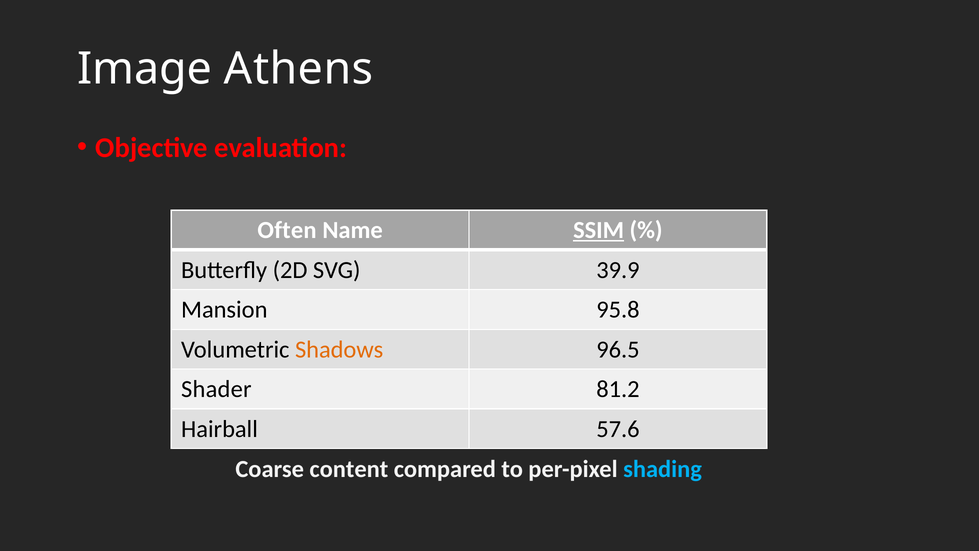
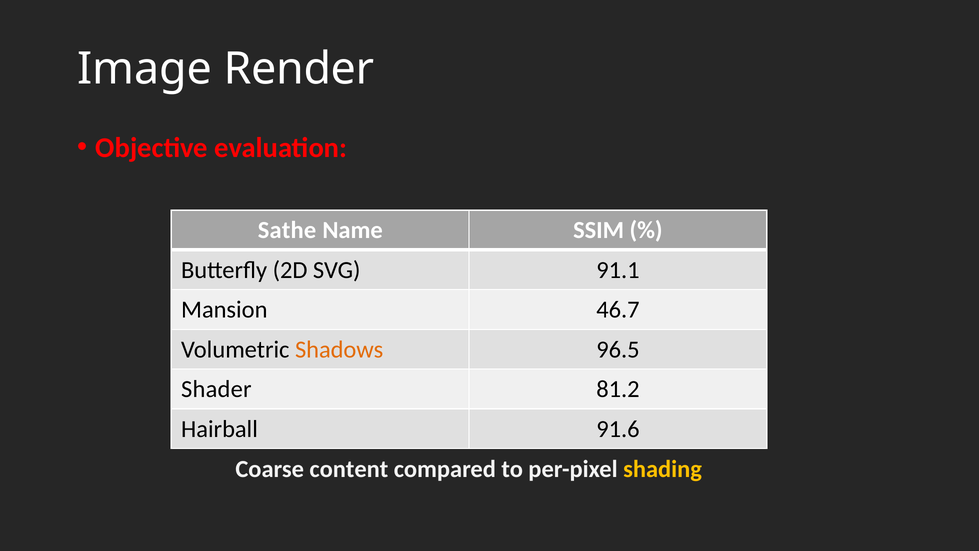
Athens: Athens -> Render
Often: Often -> Sathe
SSIM underline: present -> none
39.9: 39.9 -> 91.1
95.8: 95.8 -> 46.7
57.6: 57.6 -> 91.6
shading colour: light blue -> yellow
